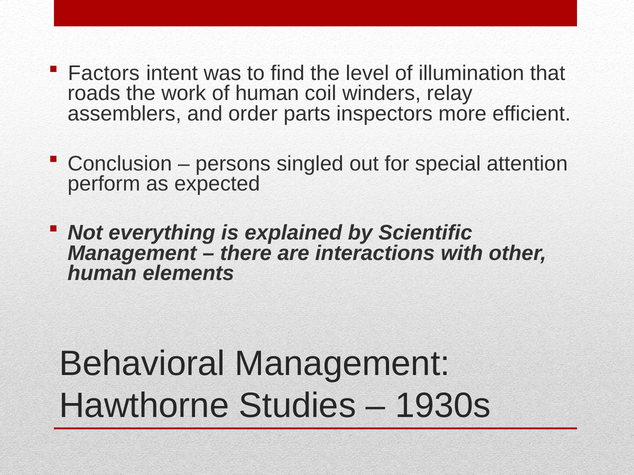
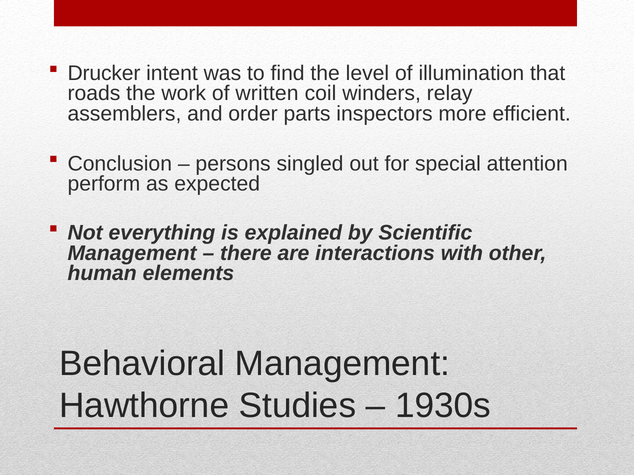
Factors: Factors -> Drucker
of human: human -> written
